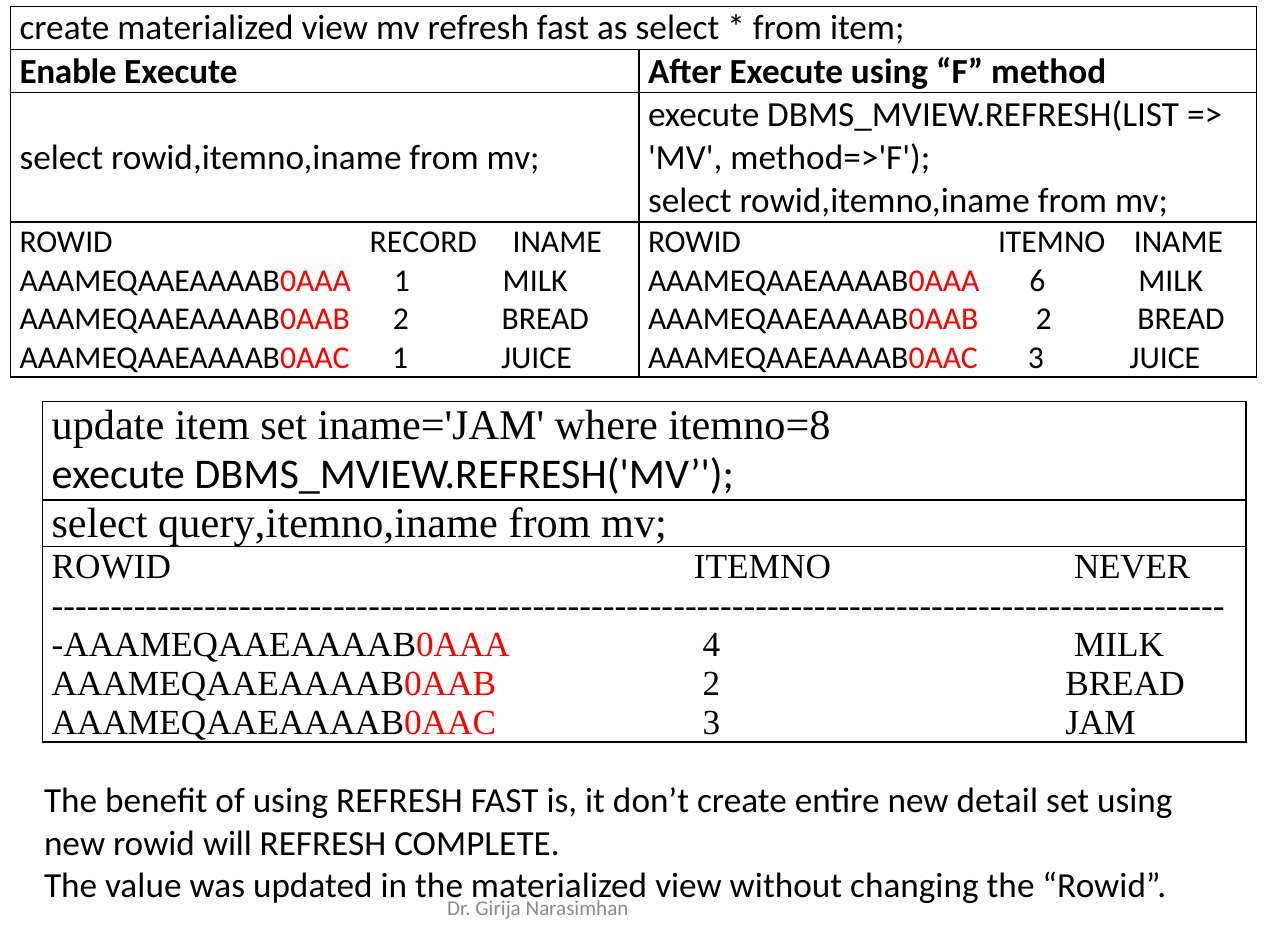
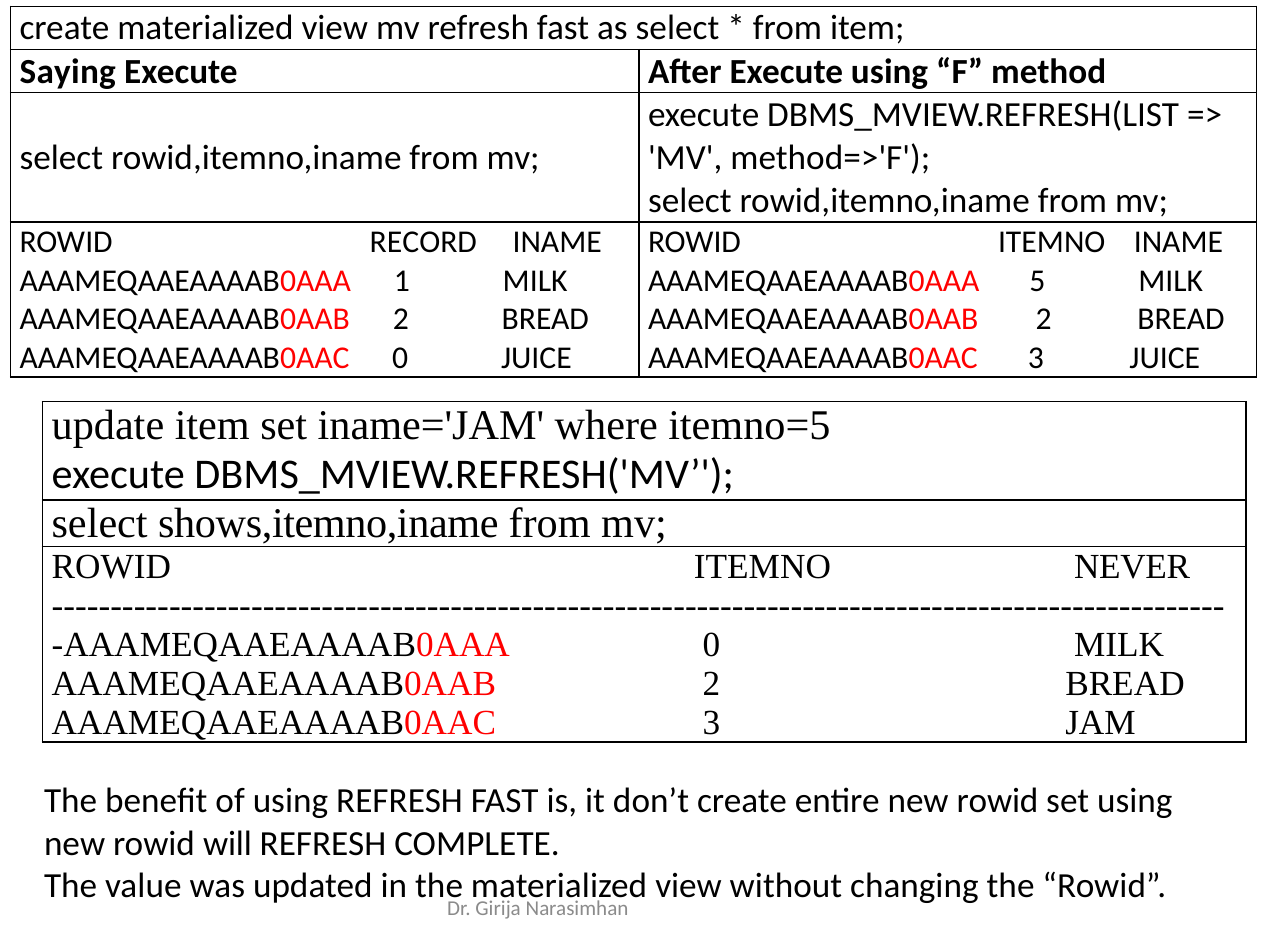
Enable: Enable -> Saying
6: 6 -> 5
AAAMEQAAEAAAAB0AAC 1: 1 -> 0
itemno=8: itemno=8 -> itemno=5
query,itemno,iname: query,itemno,iname -> shows,itemno,iname
AAAMEQAAEAAAAB0AAA 4: 4 -> 0
entire new detail: detail -> rowid
